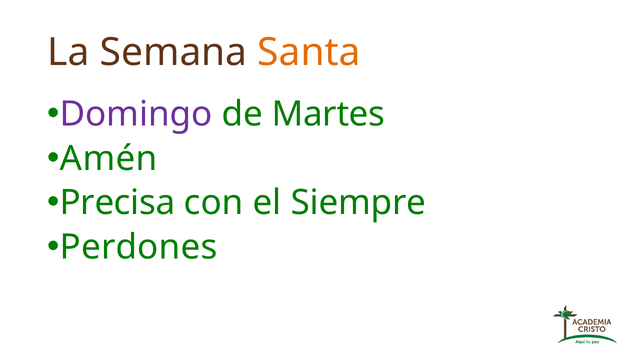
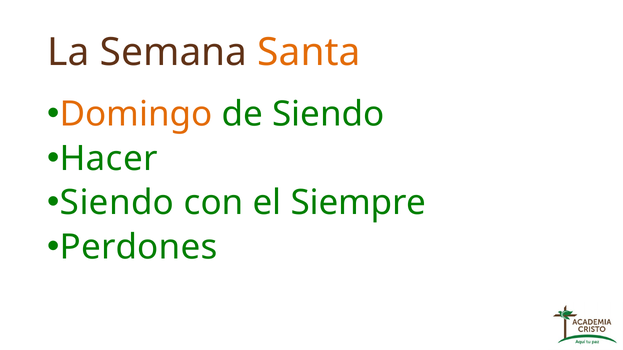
Domingo colour: purple -> orange
de Martes: Martes -> Siendo
Amén: Amén -> Hacer
Precisa at (117, 203): Precisa -> Siendo
